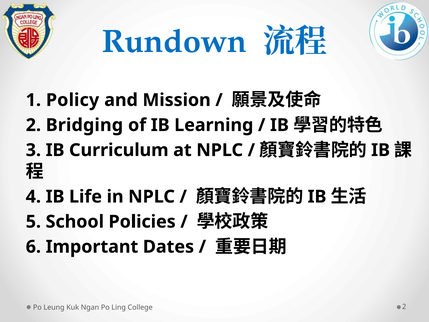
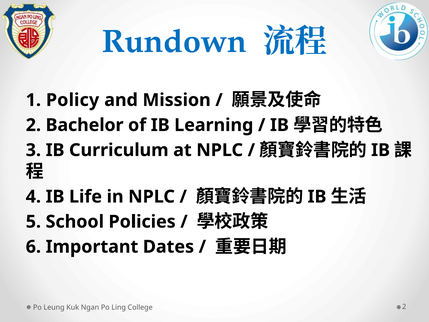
Bridging: Bridging -> Bachelor
